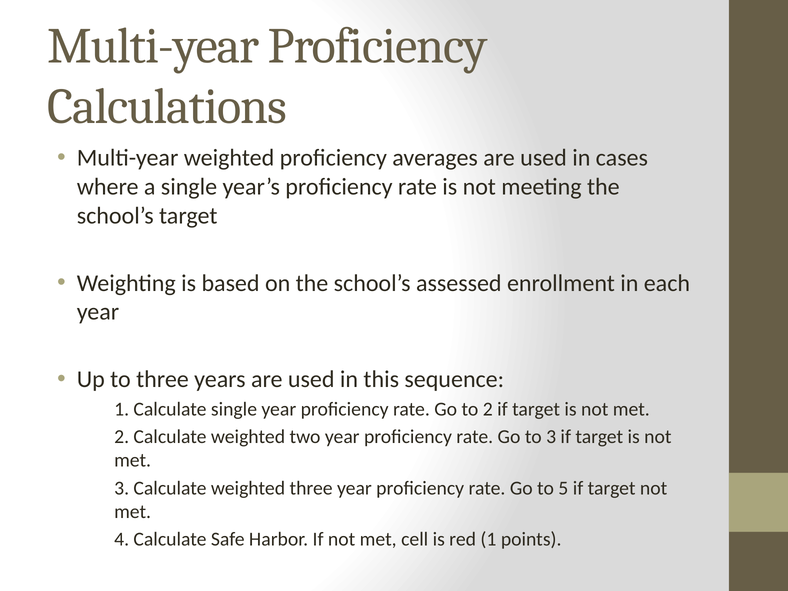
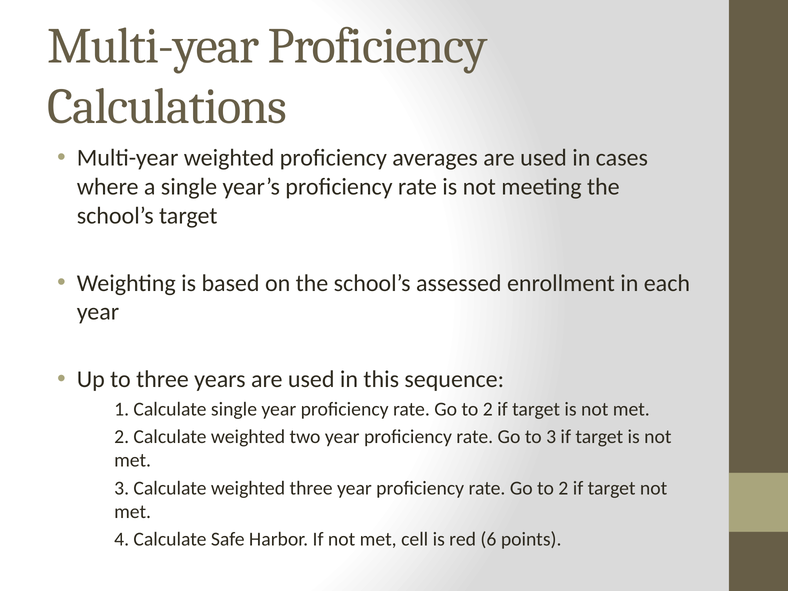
5 at (563, 488): 5 -> 2
red 1: 1 -> 6
